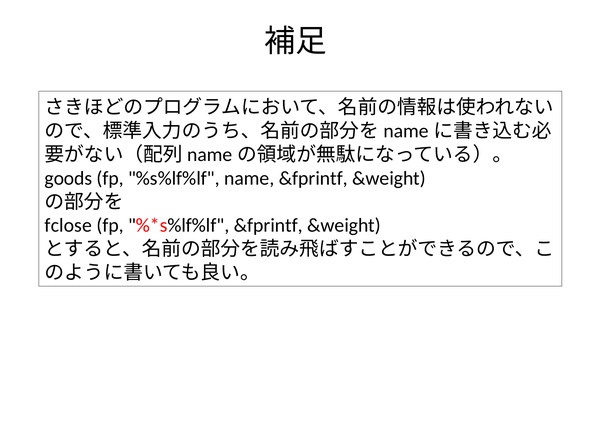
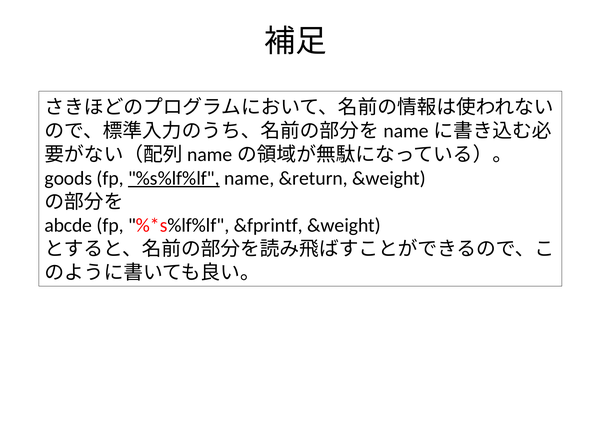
%s%lf%lf underline: none -> present
name &fprintf: &fprintf -> &return
fclose: fclose -> abcde
